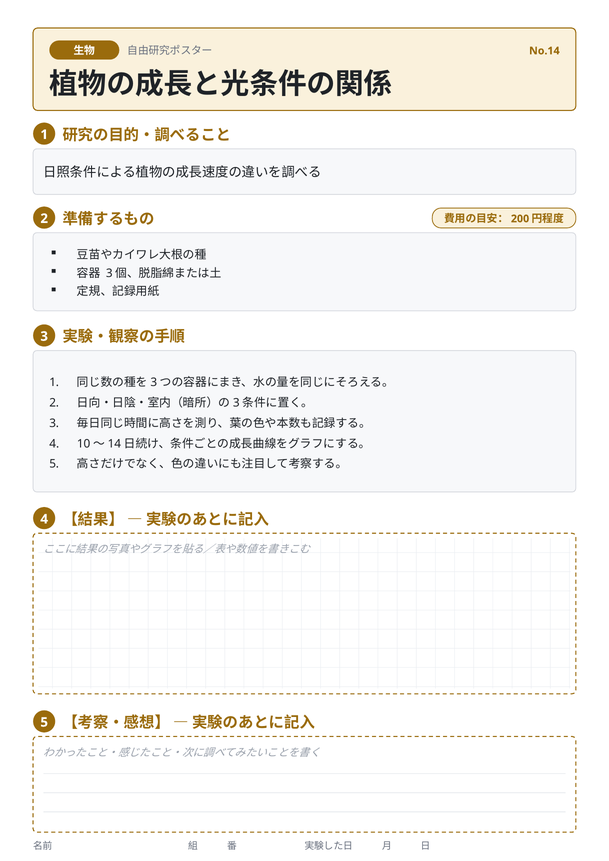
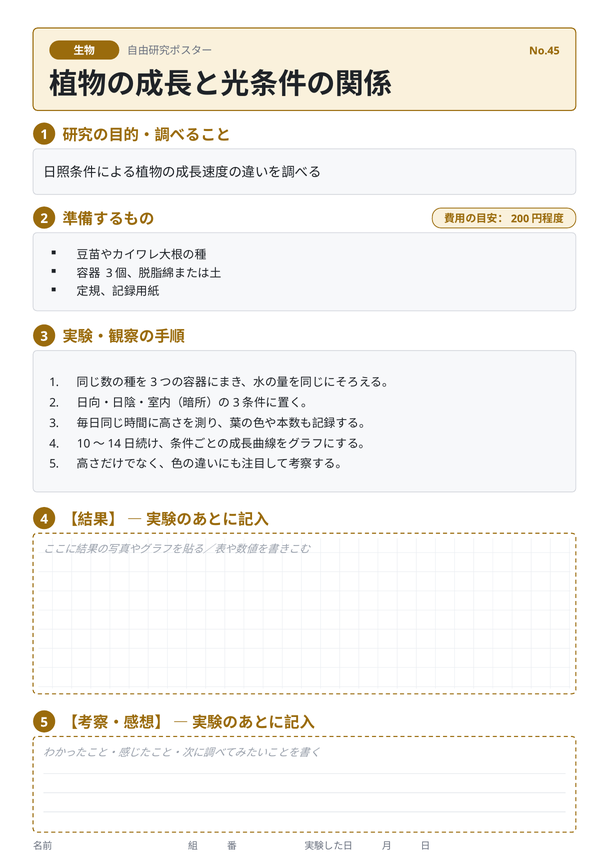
No.14: No.14 -> No.45
